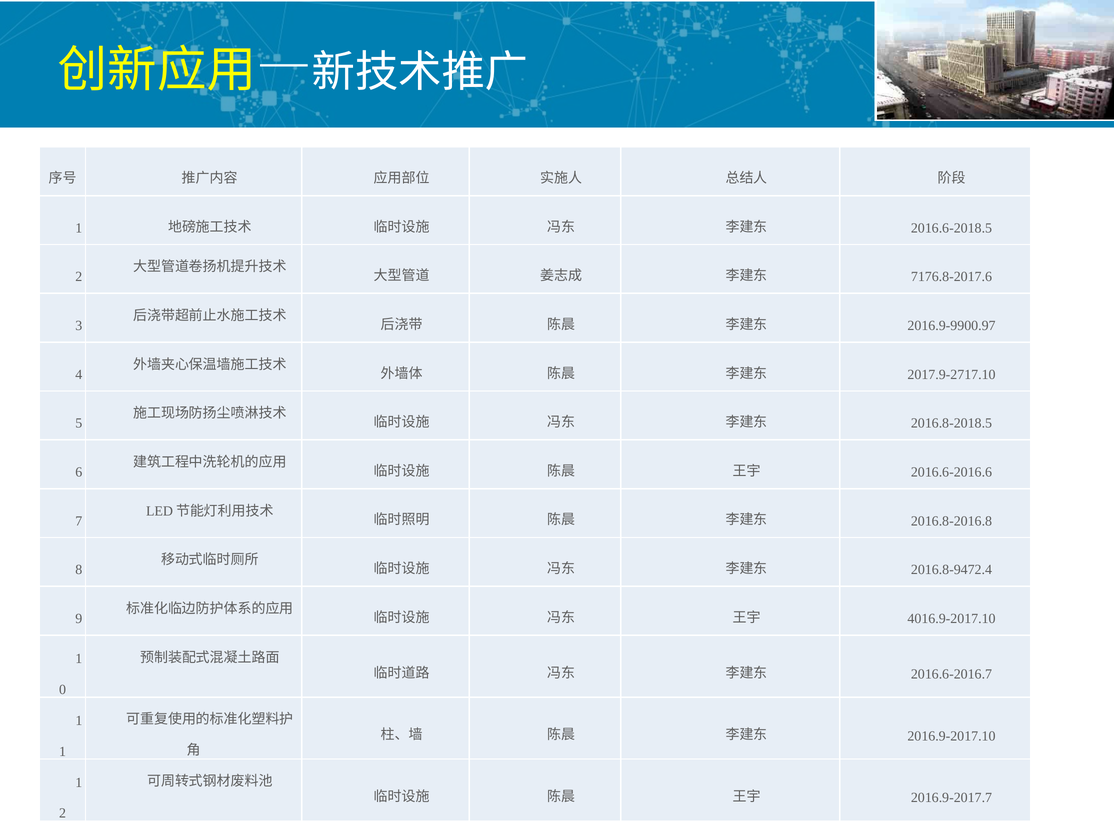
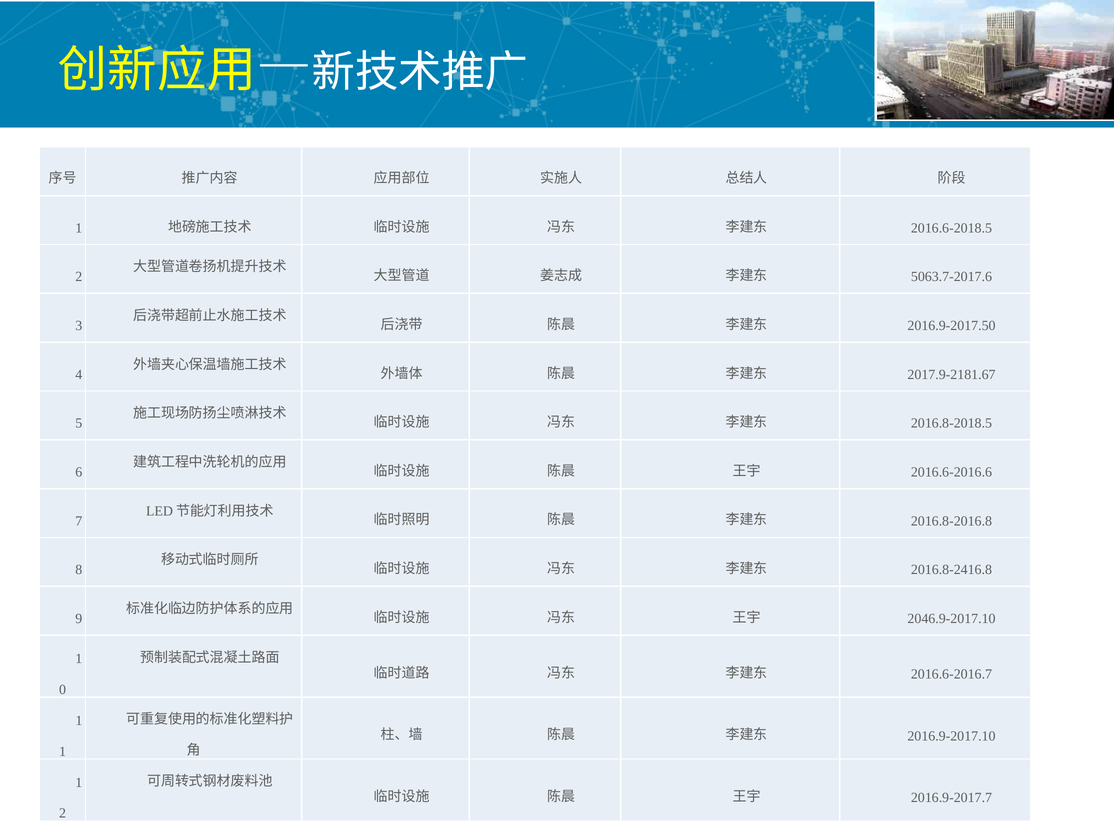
7176.8-2017.6: 7176.8-2017.6 -> 5063.7-2017.6
2016.9-9900.97: 2016.9-9900.97 -> 2016.9-2017.50
2017.9-2717.10: 2017.9-2717.10 -> 2017.9-2181.67
2016.8-9472.4: 2016.8-9472.4 -> 2016.8-2416.8
4016.9-2017.10: 4016.9-2017.10 -> 2046.9-2017.10
